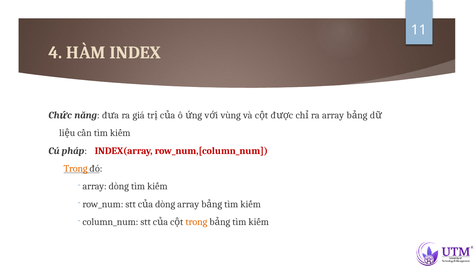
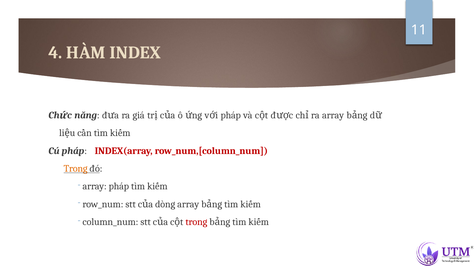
vùng at (231, 116): vùng -> pháp
array dòng: dòng -> pháp
trong at (196, 222) colour: orange -> red
